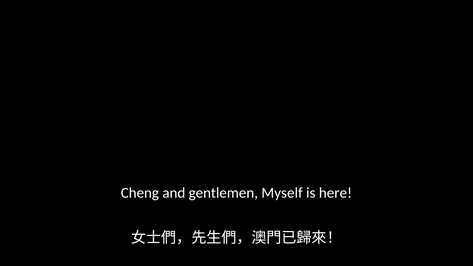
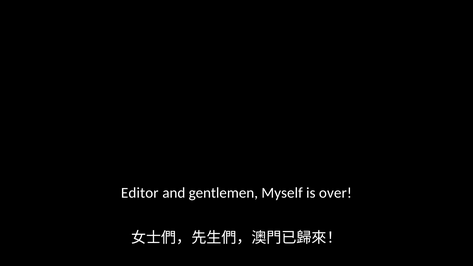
Cheng: Cheng -> Editor
here: here -> over
